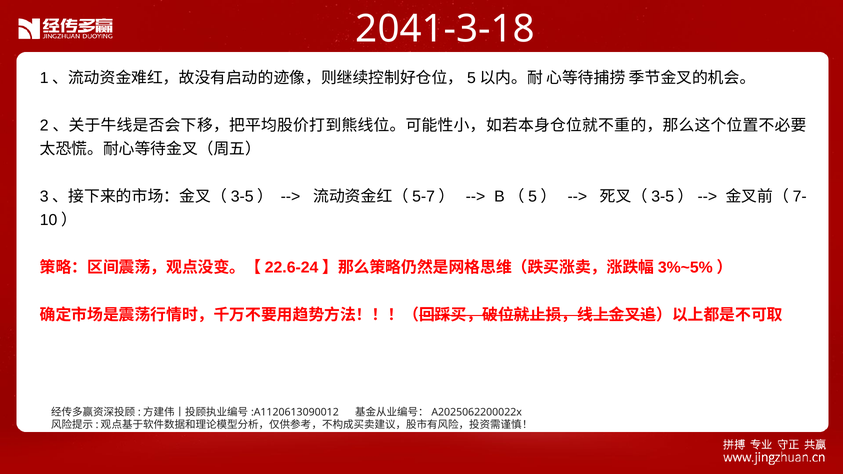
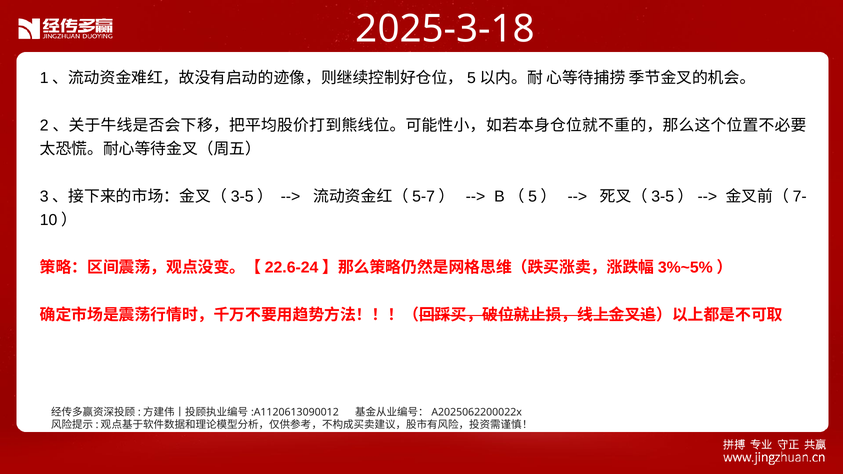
2041-3-18: 2041-3-18 -> 2025-3-18
